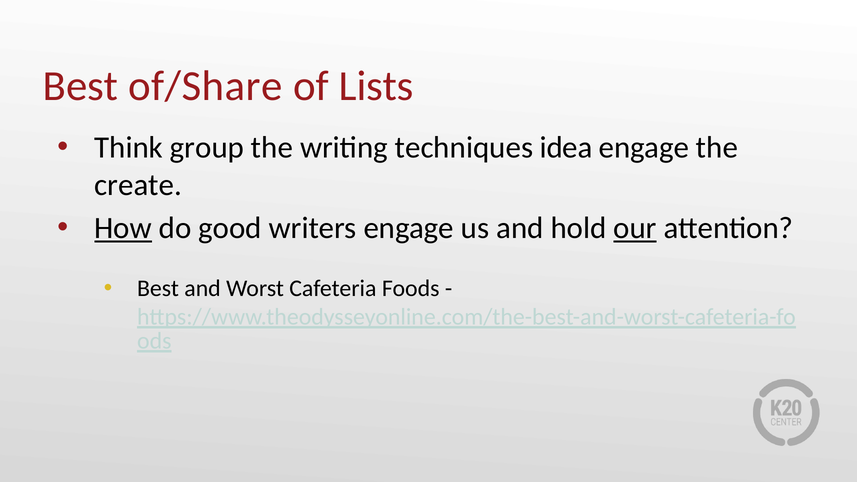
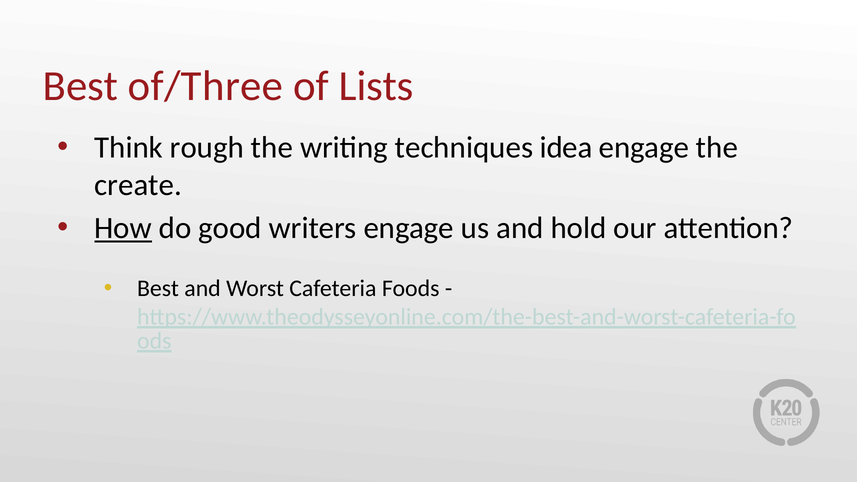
of/Share: of/Share -> of/Three
group: group -> rough
our underline: present -> none
